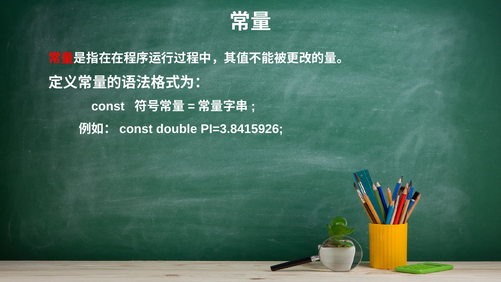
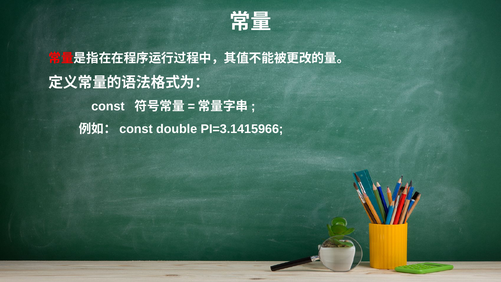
PI=3.8415926: PI=3.8415926 -> PI=3.1415966
